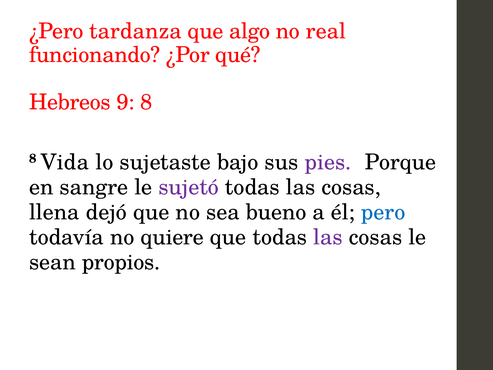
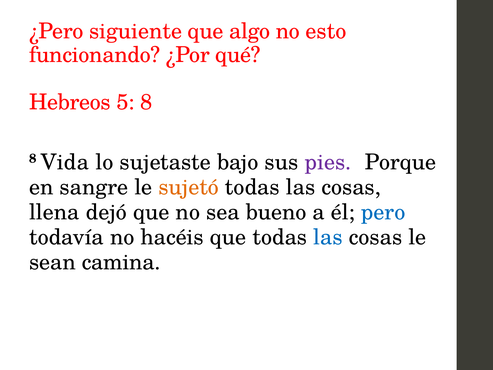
tardanza: tardanza -> siguiente
real: real -> esto
9: 9 -> 5
sujetó colour: purple -> orange
quiere: quiere -> hacéis
las at (328, 237) colour: purple -> blue
propios: propios -> camina
